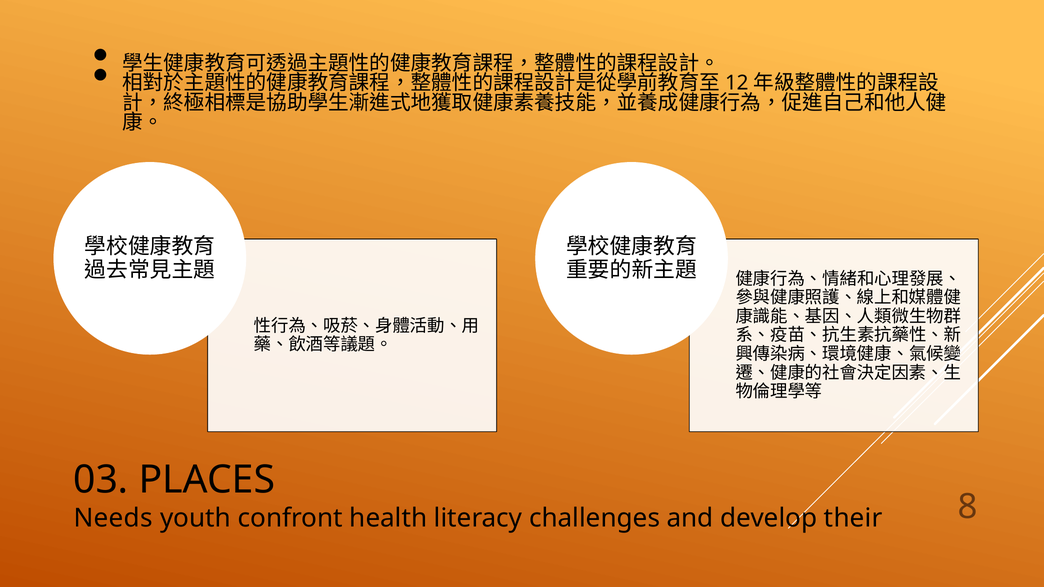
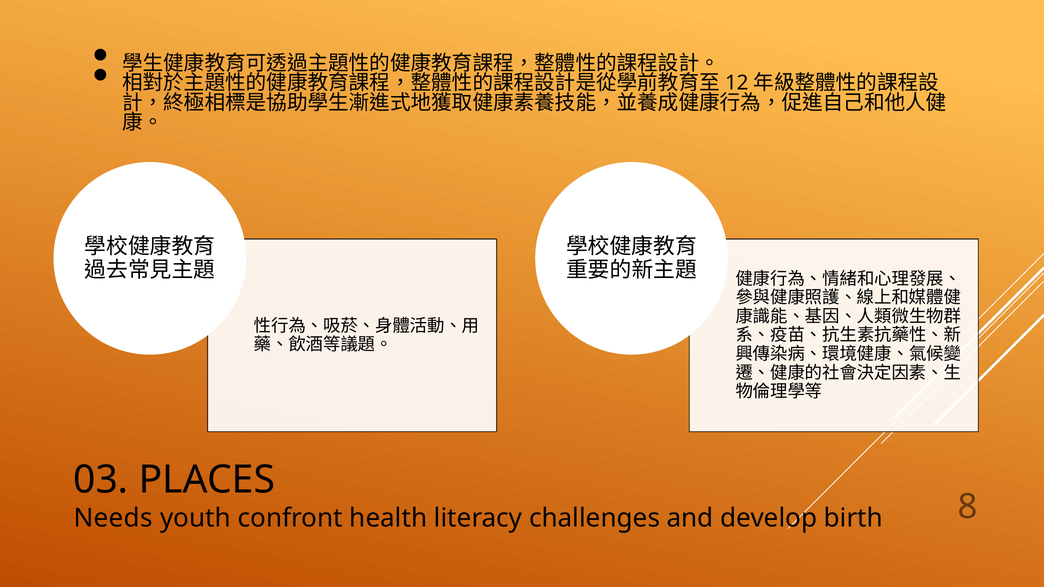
their: their -> birth
